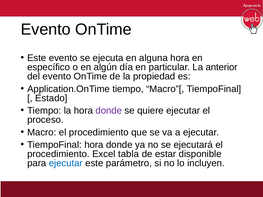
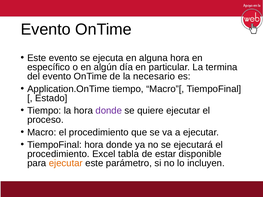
anterior: anterior -> termina
propiedad: propiedad -> necesario
ejecutar at (66, 163) colour: blue -> orange
